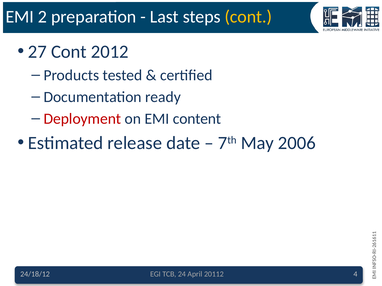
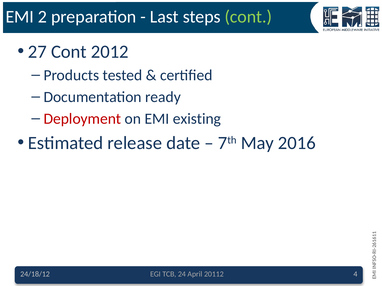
cont at (248, 17) colour: yellow -> light green
content: content -> existing
2006: 2006 -> 2016
